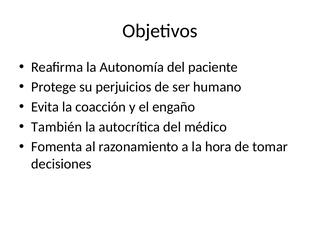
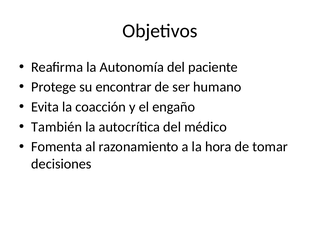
perjuicios: perjuicios -> encontrar
